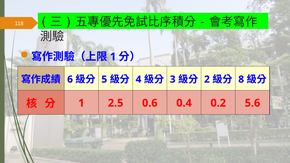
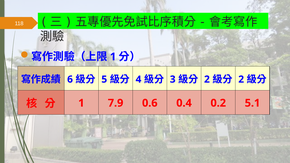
8 at (241, 79): 8 -> 2
2.5: 2.5 -> 7.9
5.6: 5.6 -> 5.1
